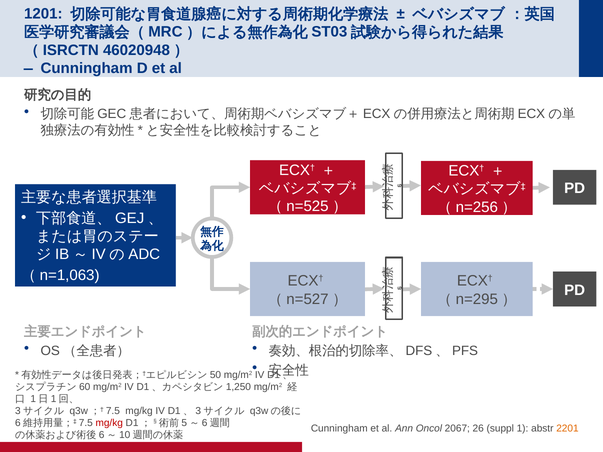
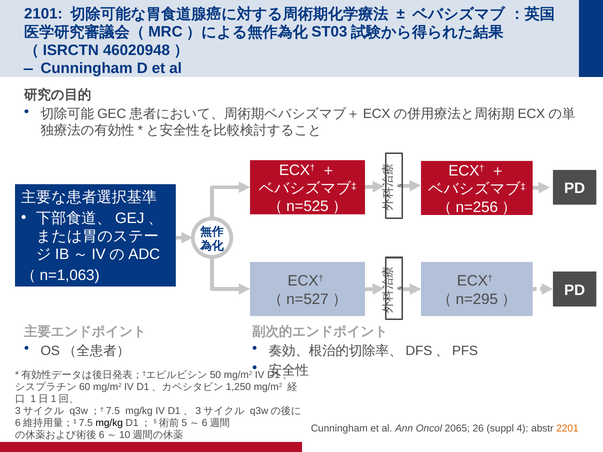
1201: 1201 -> 2101
mg/kg at (109, 423) colour: red -> black
2067: 2067 -> 2065
1: 1 -> 4
